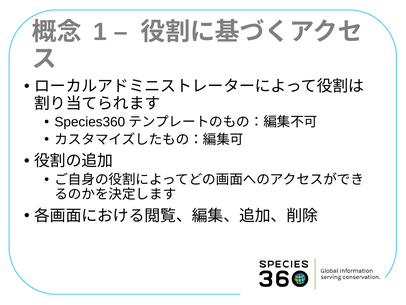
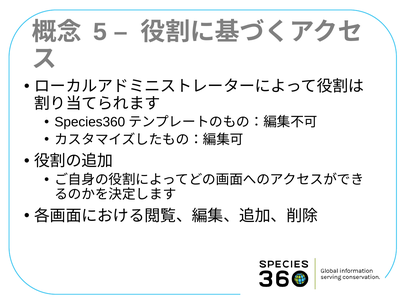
1: 1 -> 5
